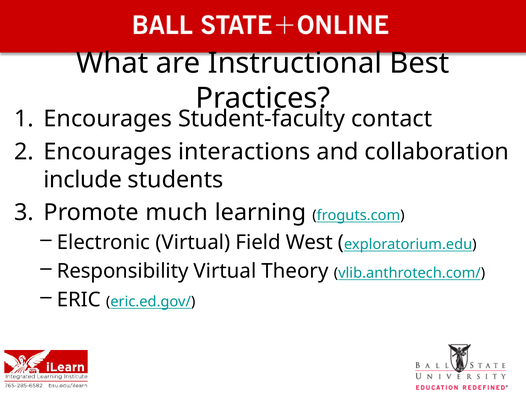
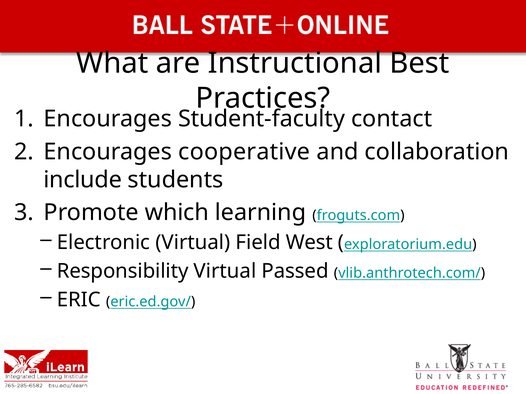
interactions: interactions -> cooperative
much: much -> which
Theory: Theory -> Passed
